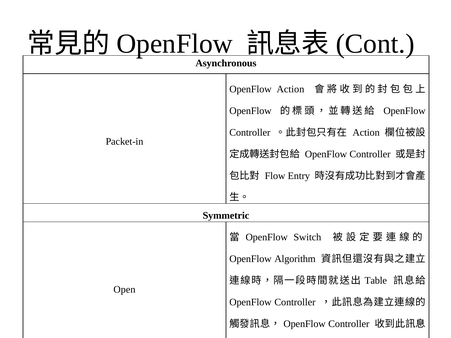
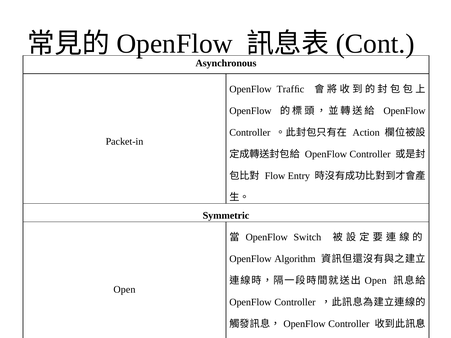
OpenFlow Action: Action -> Trafﬁc
Table at (376, 281): Table -> Open
